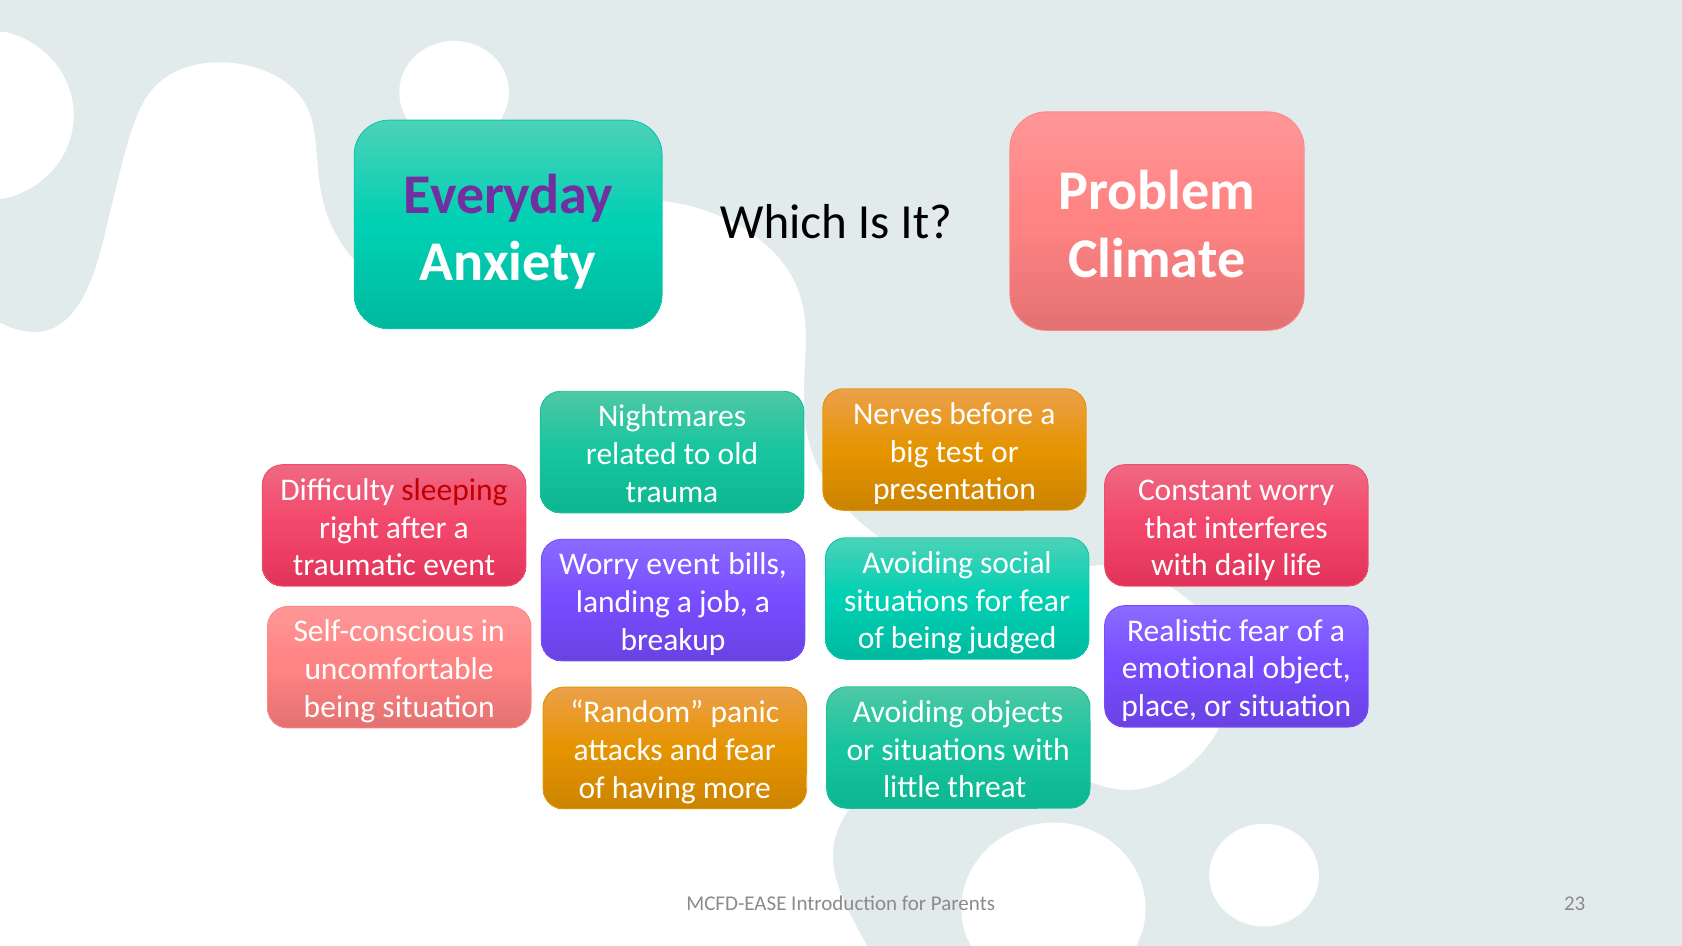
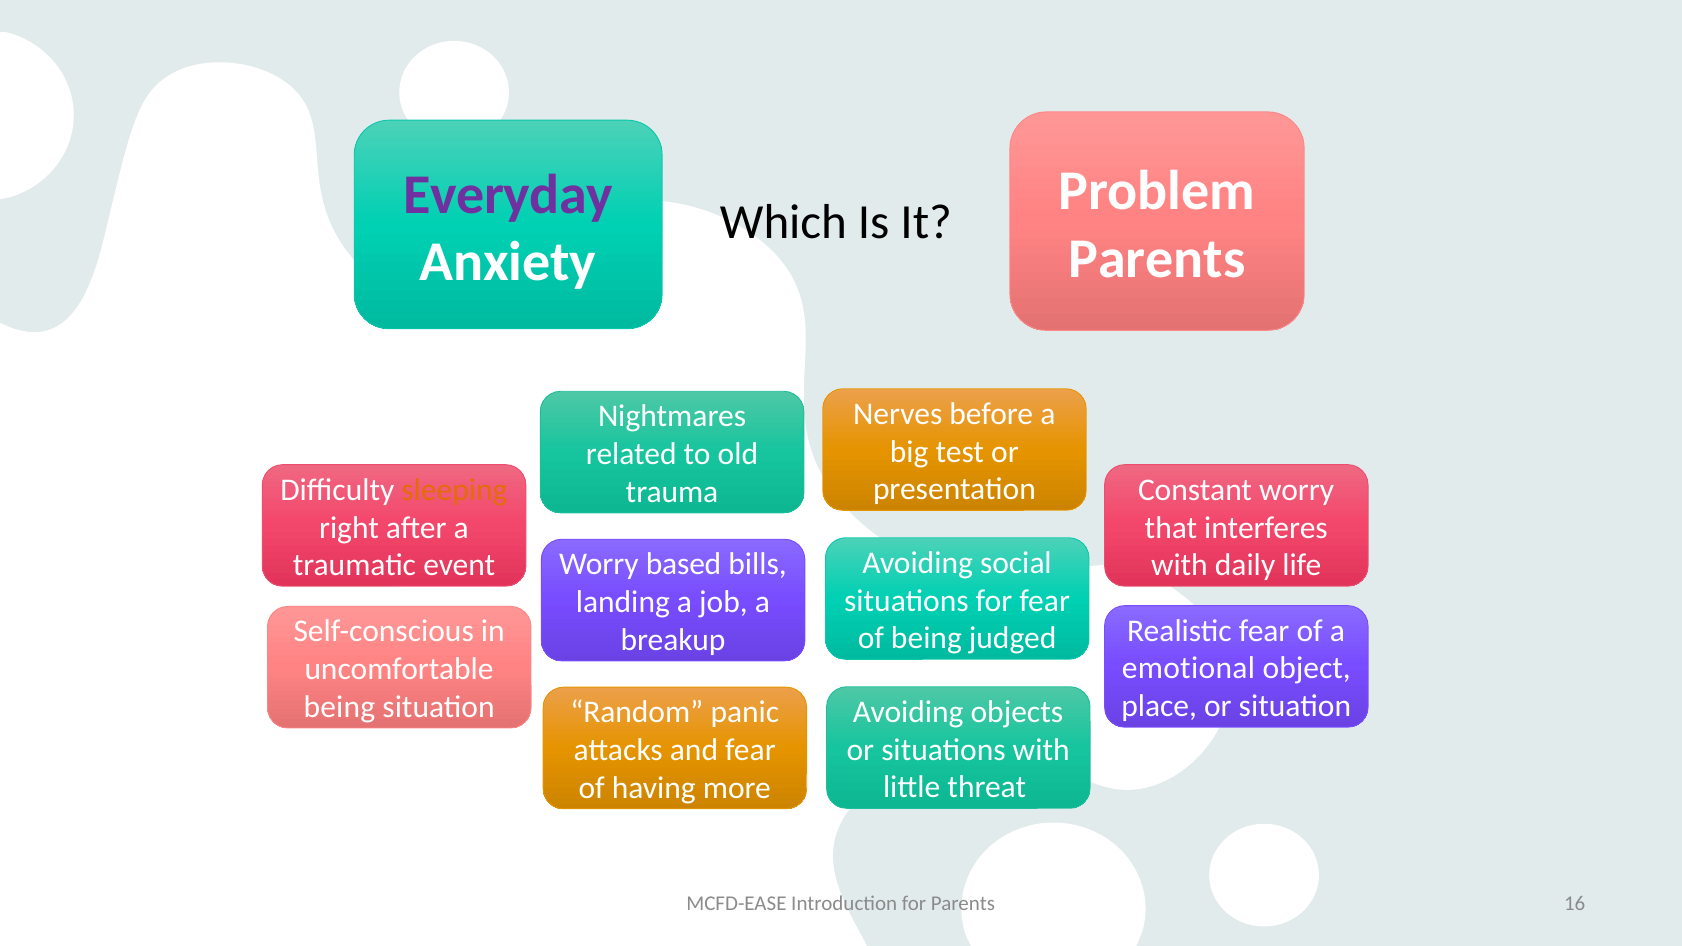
Climate at (1157, 259): Climate -> Parents
sleeping colour: red -> orange
Worry event: event -> based
23: 23 -> 16
